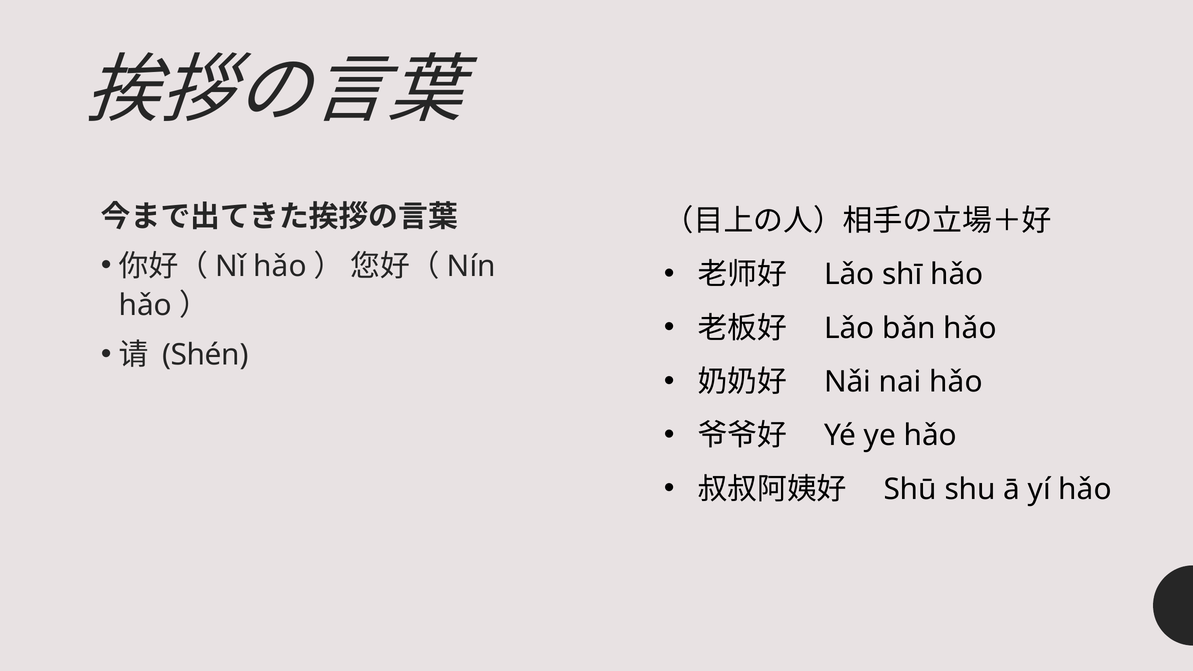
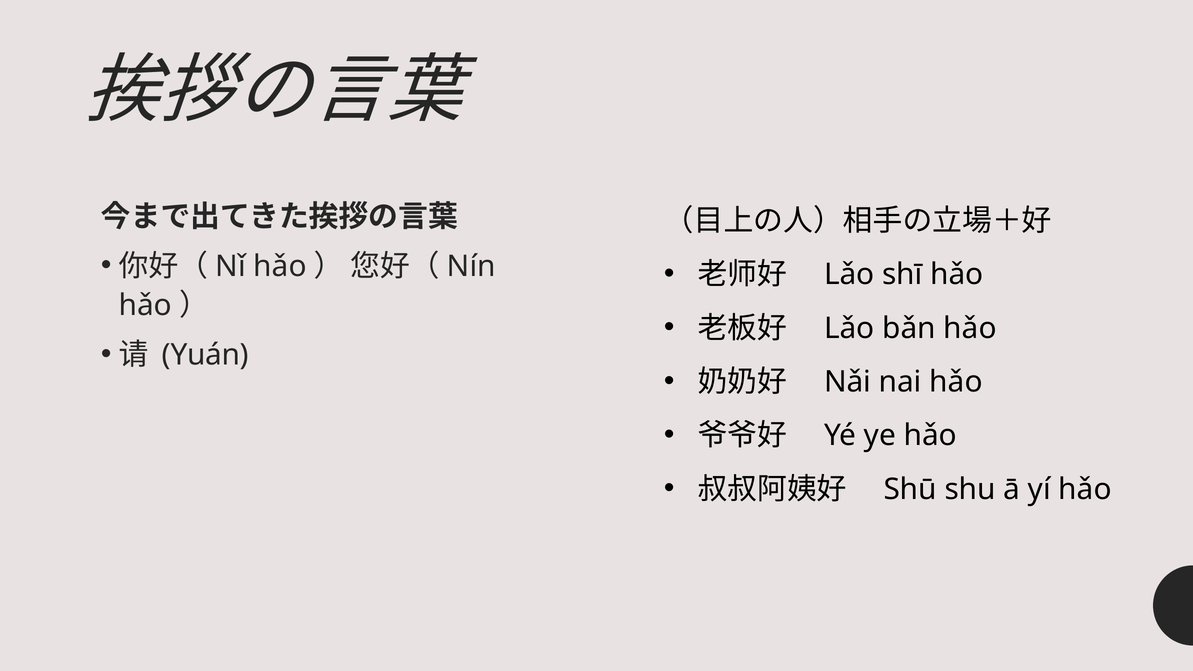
Shén: Shén -> Yuán
